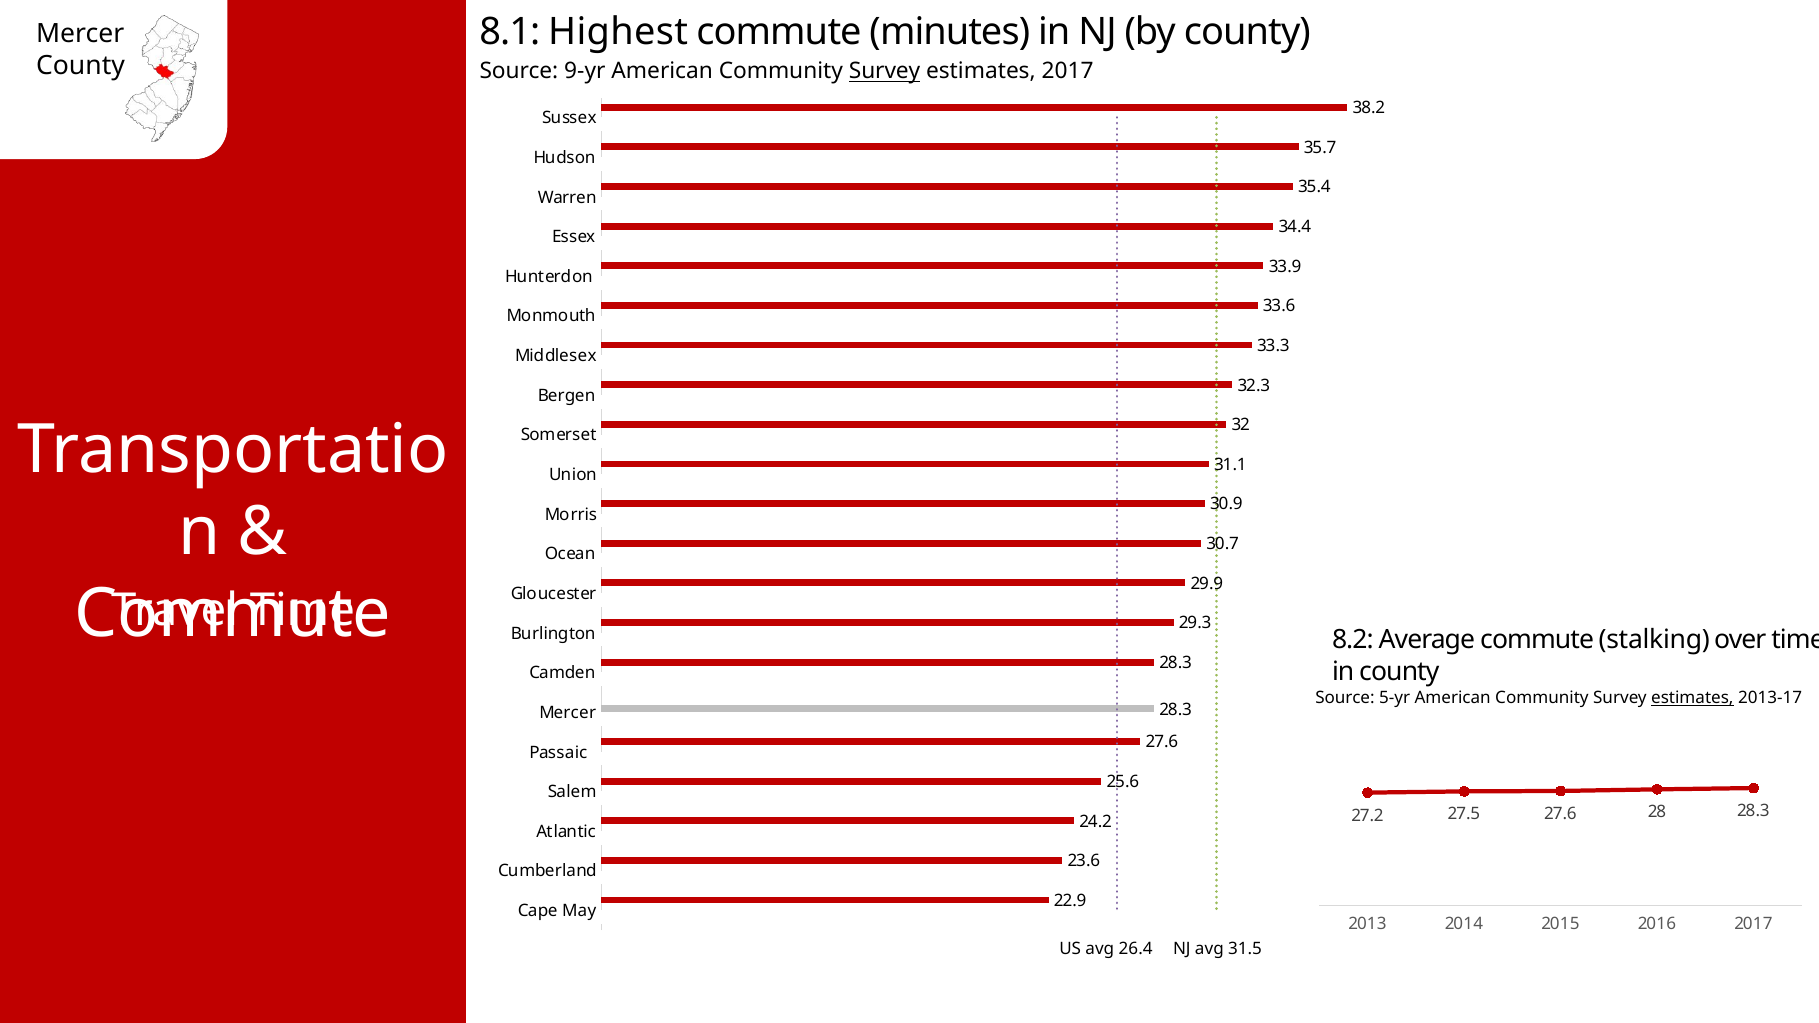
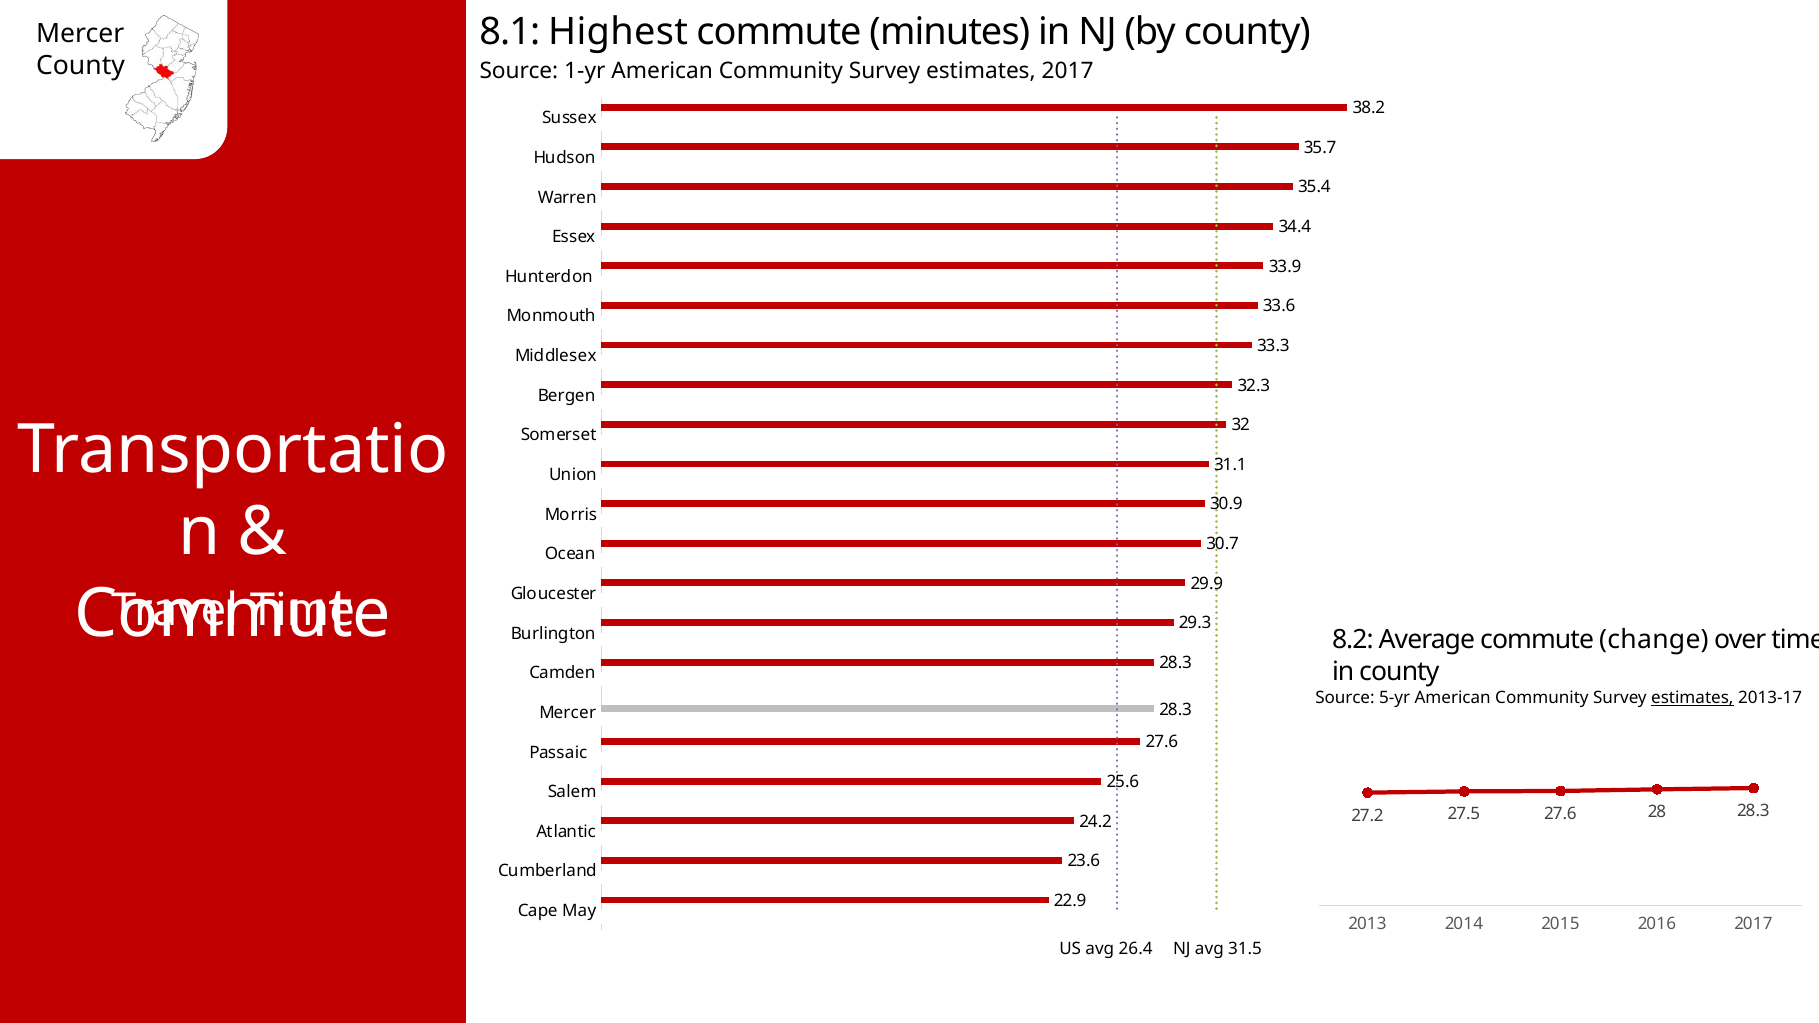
9-yr: 9-yr -> 1-yr
Survey at (885, 72) underline: present -> none
stalking: stalking -> change
